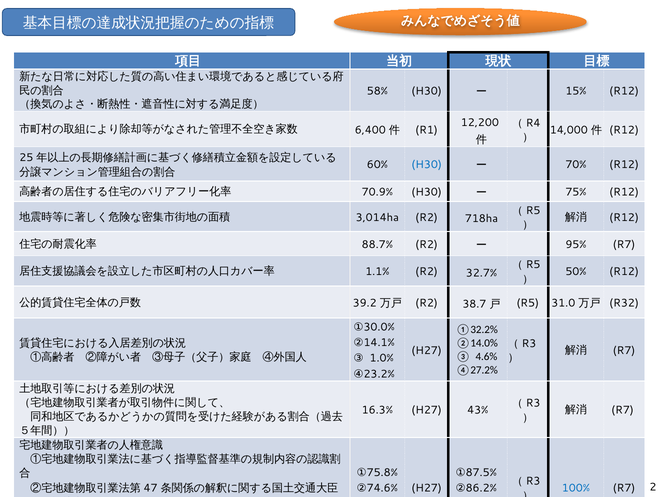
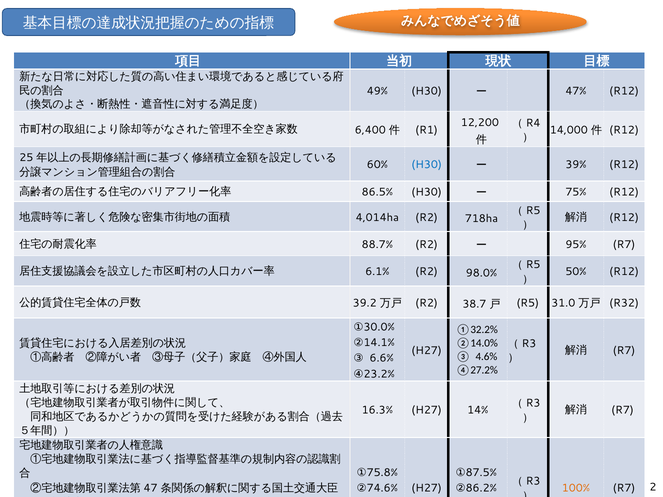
58%: 58% -> 49%
15%: 15% -> 47%
70%: 70% -> 39%
70.9%: 70.9% -> 86.5%
3,014ha: 3,014ha -> 4,014ha
1.1%: 1.1% -> 6.1%
32.7%: 32.7% -> 98.0%
1.0%: 1.0% -> 6.6%
43%: 43% -> 14%
100% colour: blue -> orange
